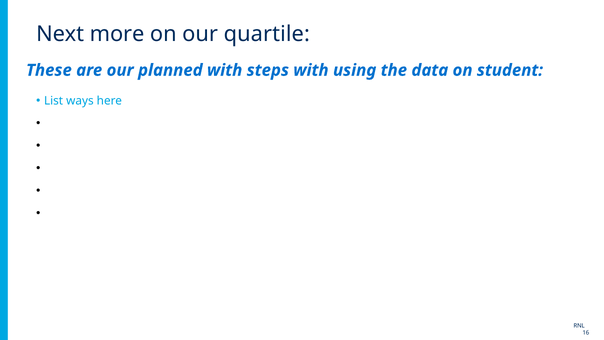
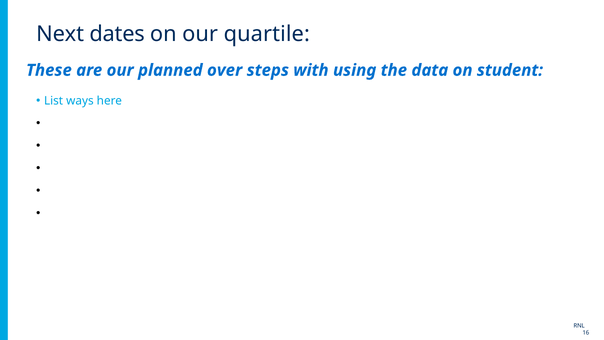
more: more -> dates
planned with: with -> over
